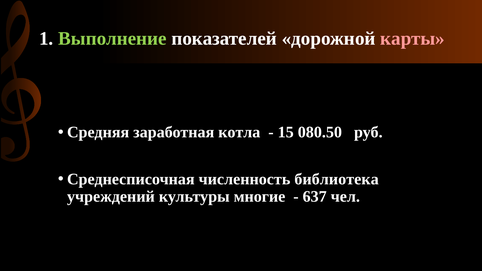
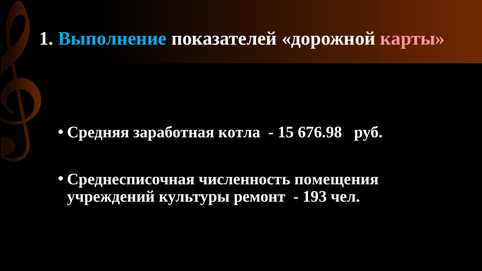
Выполнение colour: light green -> light blue
080.50: 080.50 -> 676.98
библиотека: библиотека -> помещения
многие: многие -> ремонт
637: 637 -> 193
